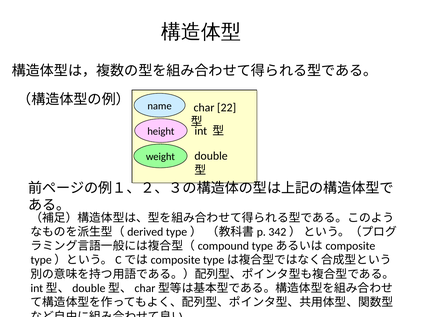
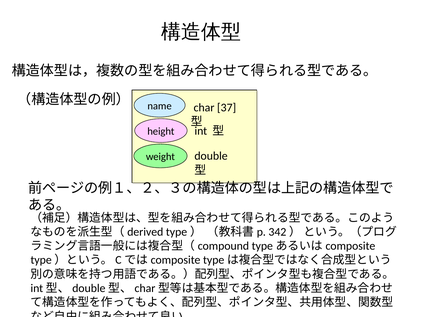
22: 22 -> 37
